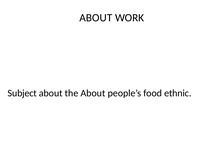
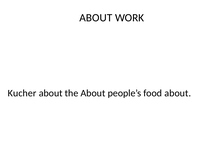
Subject: Subject -> Kucher
food ethnic: ethnic -> about
